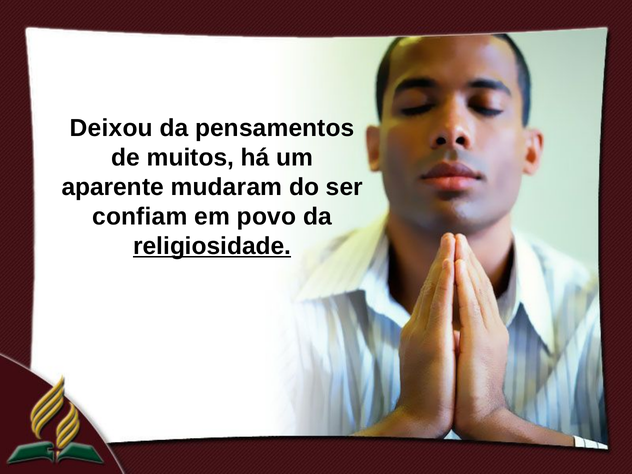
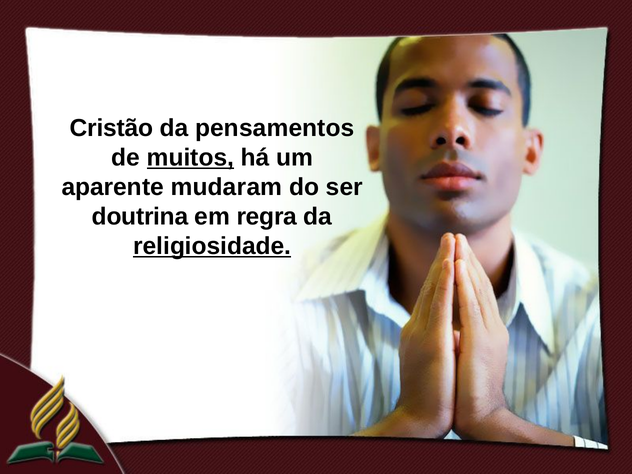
Deixou: Deixou -> Cristão
muitos underline: none -> present
confiam: confiam -> doutrina
povo: povo -> regra
